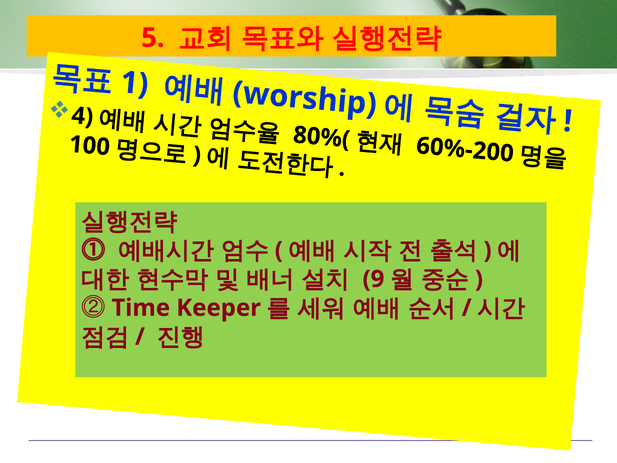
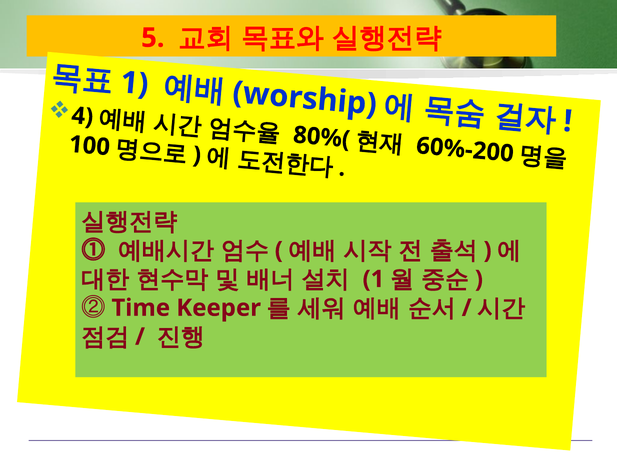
9 at (373, 279): 9 -> 1
